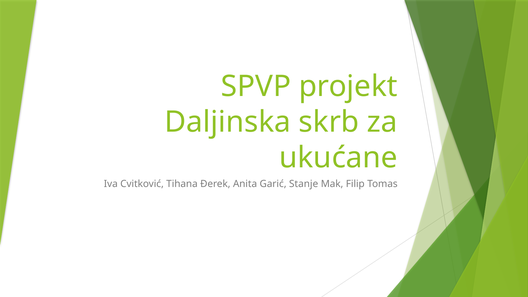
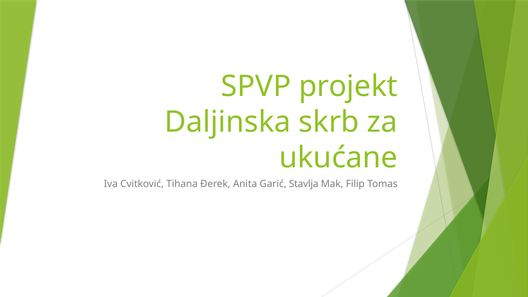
Stanje: Stanje -> Stavlja
